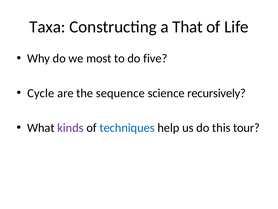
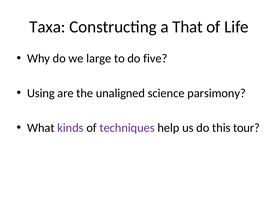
most: most -> large
Cycle: Cycle -> Using
sequence: sequence -> unaligned
recursively: recursively -> parsimony
techniques colour: blue -> purple
